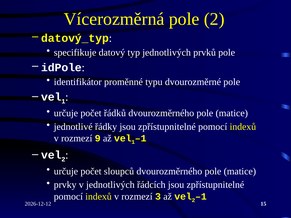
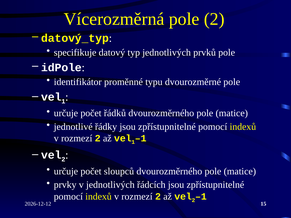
9 at (98, 139): 9 -> 2
3 at (158, 197): 3 -> 2
